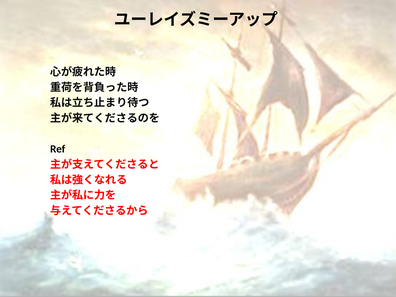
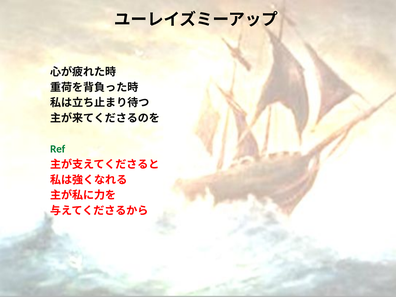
Ref colour: black -> green
